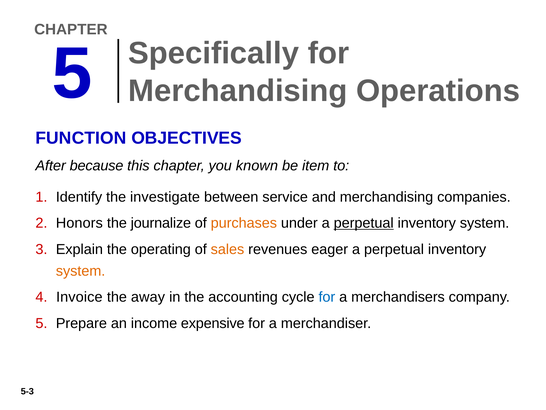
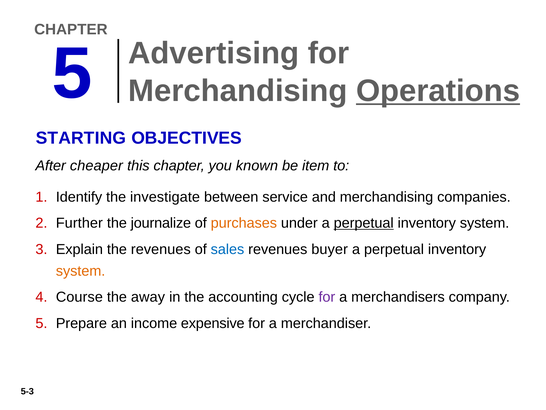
Specifically: Specifically -> Advertising
Operations underline: none -> present
FUNCTION: FUNCTION -> STARTING
because: because -> cheaper
Honors: Honors -> Further
the operating: operating -> revenues
sales colour: orange -> blue
eager: eager -> buyer
Invoice: Invoice -> Course
for at (327, 297) colour: blue -> purple
